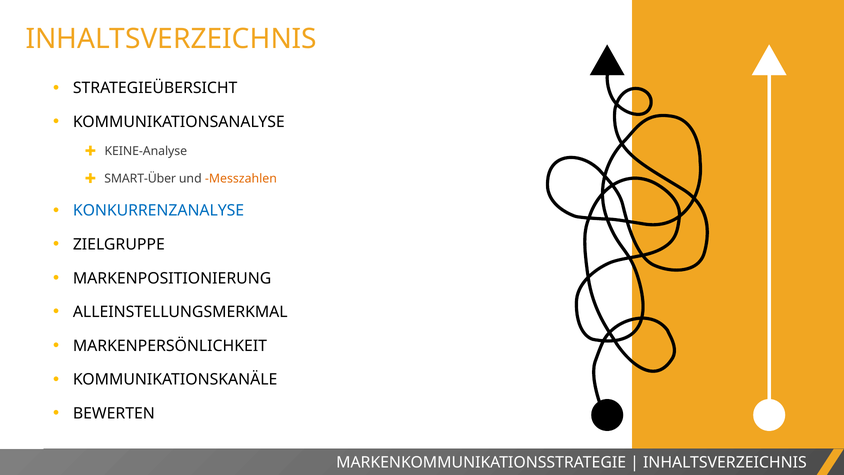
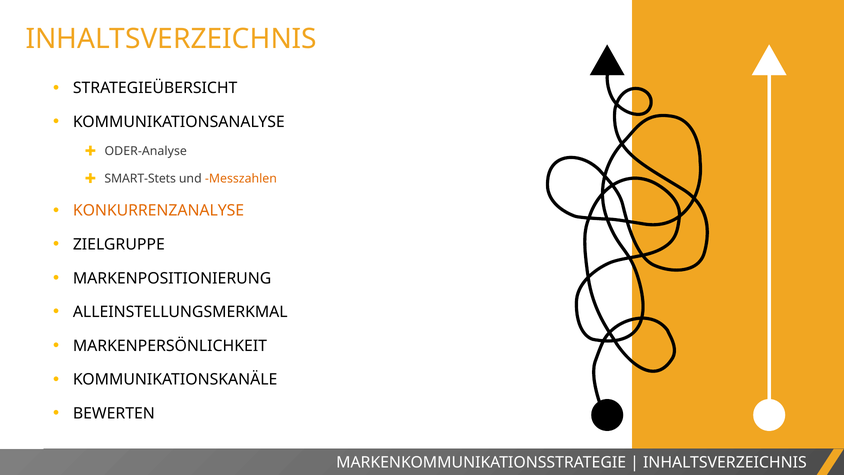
KEINE-Analyse: KEINE-Analyse -> ODER-Analyse
SMART-Über: SMART-Über -> SMART-Stets
KONKURRENZANALYSE colour: blue -> orange
